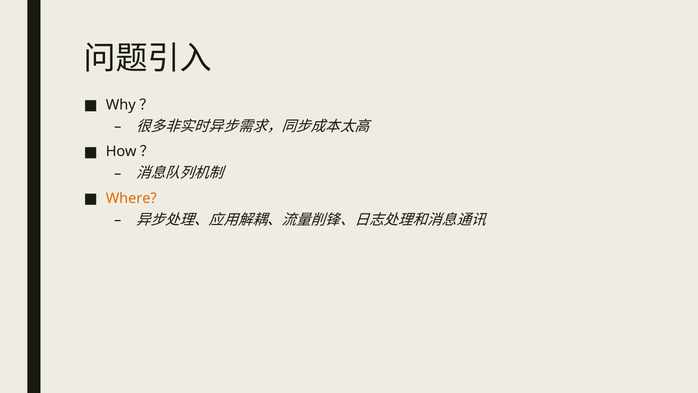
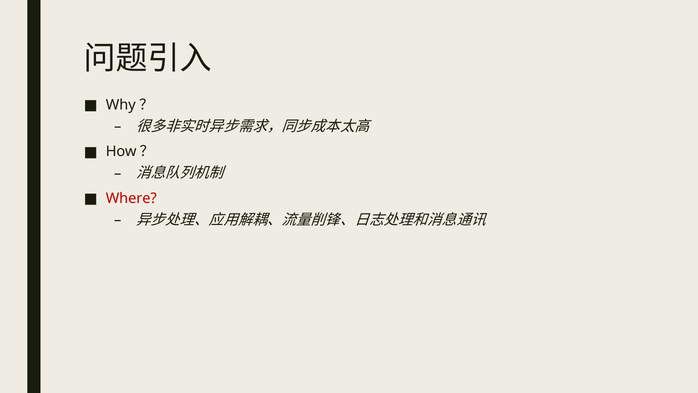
Where colour: orange -> red
